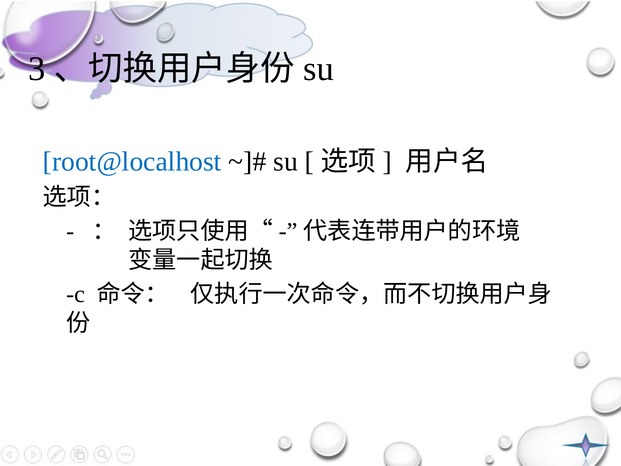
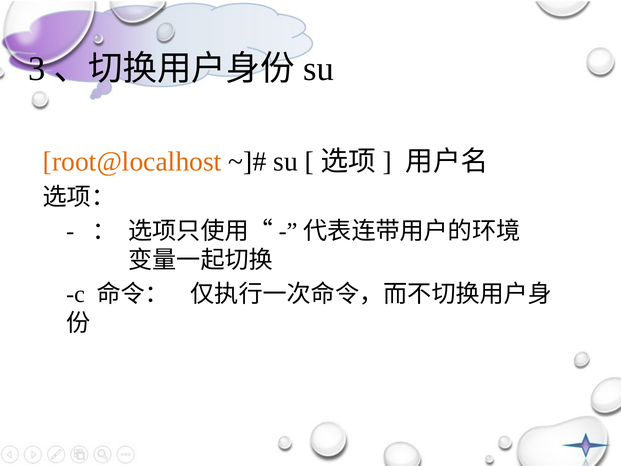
root@localhost colour: blue -> orange
